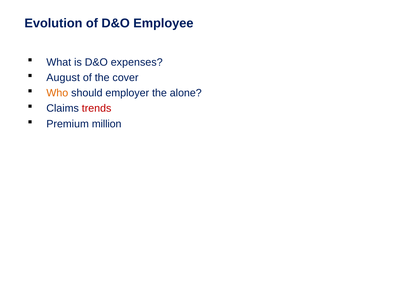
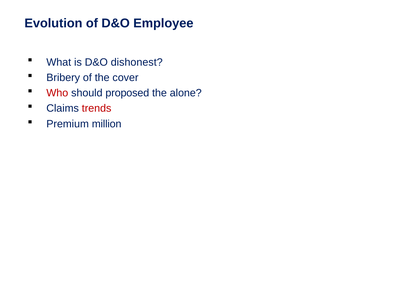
expenses: expenses -> dishonest
August: August -> Bribery
Who colour: orange -> red
employer: employer -> proposed
